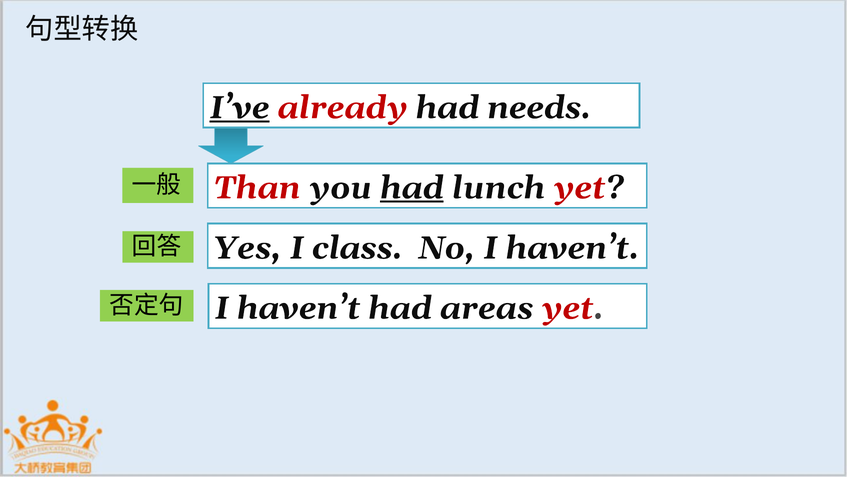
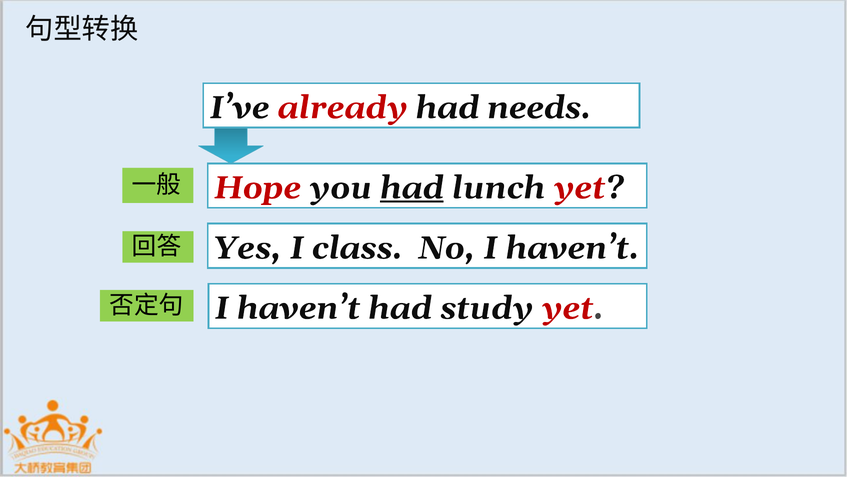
I’ve underline: present -> none
Than: Than -> Hope
areas: areas -> study
